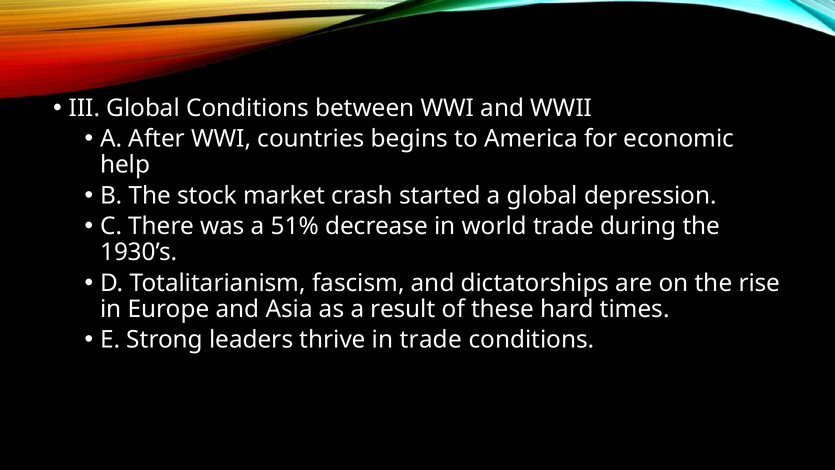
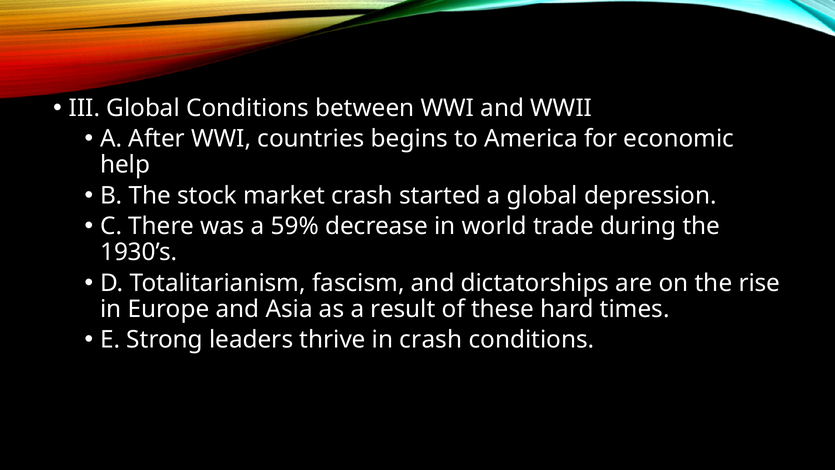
51%: 51% -> 59%
in trade: trade -> crash
